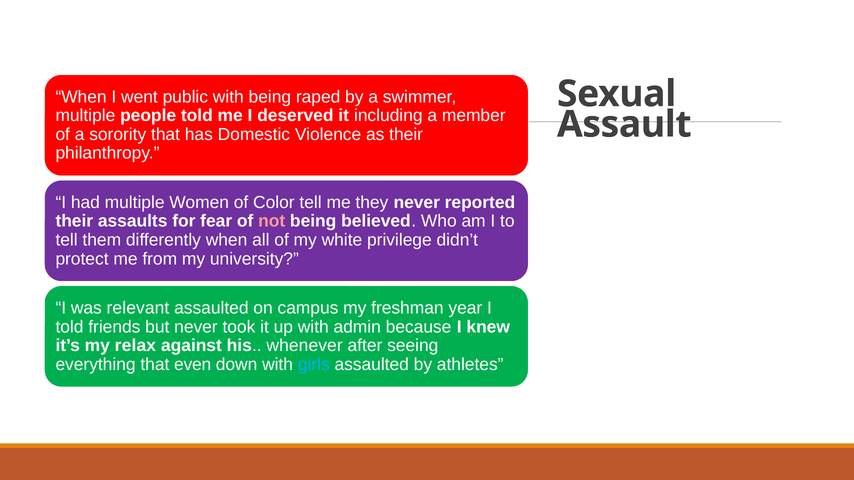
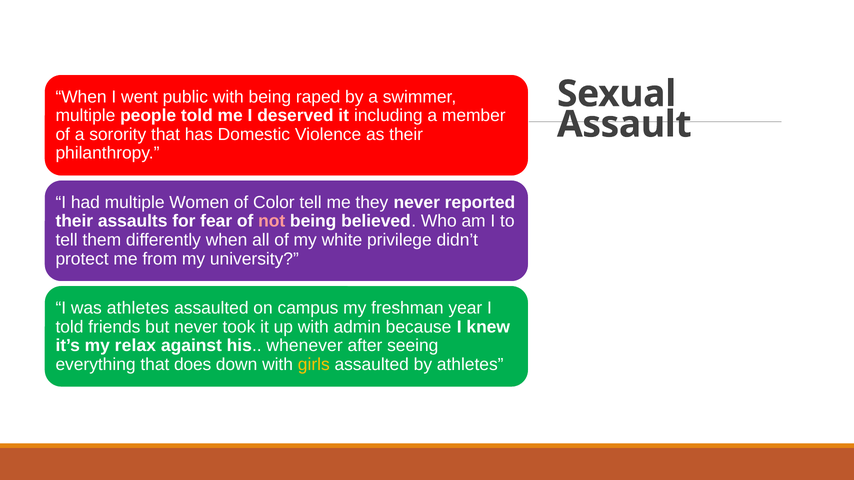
was relevant: relevant -> athletes
even: even -> does
girls colour: light blue -> yellow
